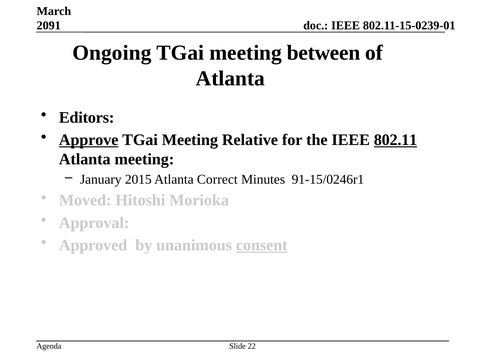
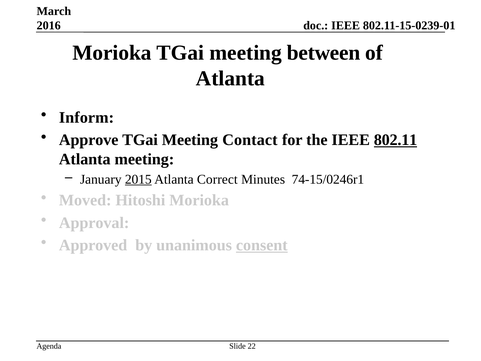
2091: 2091 -> 2016
Ongoing at (112, 53): Ongoing -> Morioka
Editors: Editors -> Inform
Approve underline: present -> none
Relative: Relative -> Contact
2015 underline: none -> present
91-15/0246r1: 91-15/0246r1 -> 74-15/0246r1
